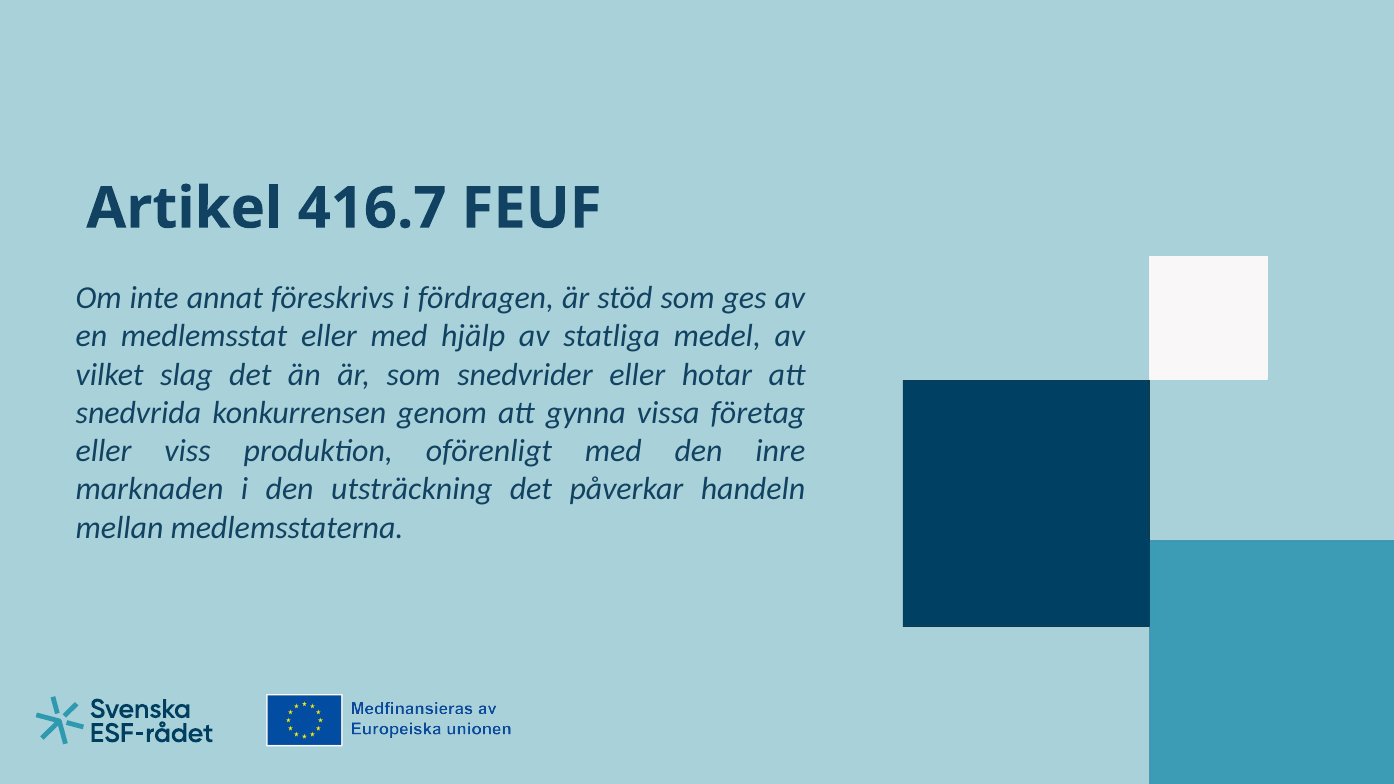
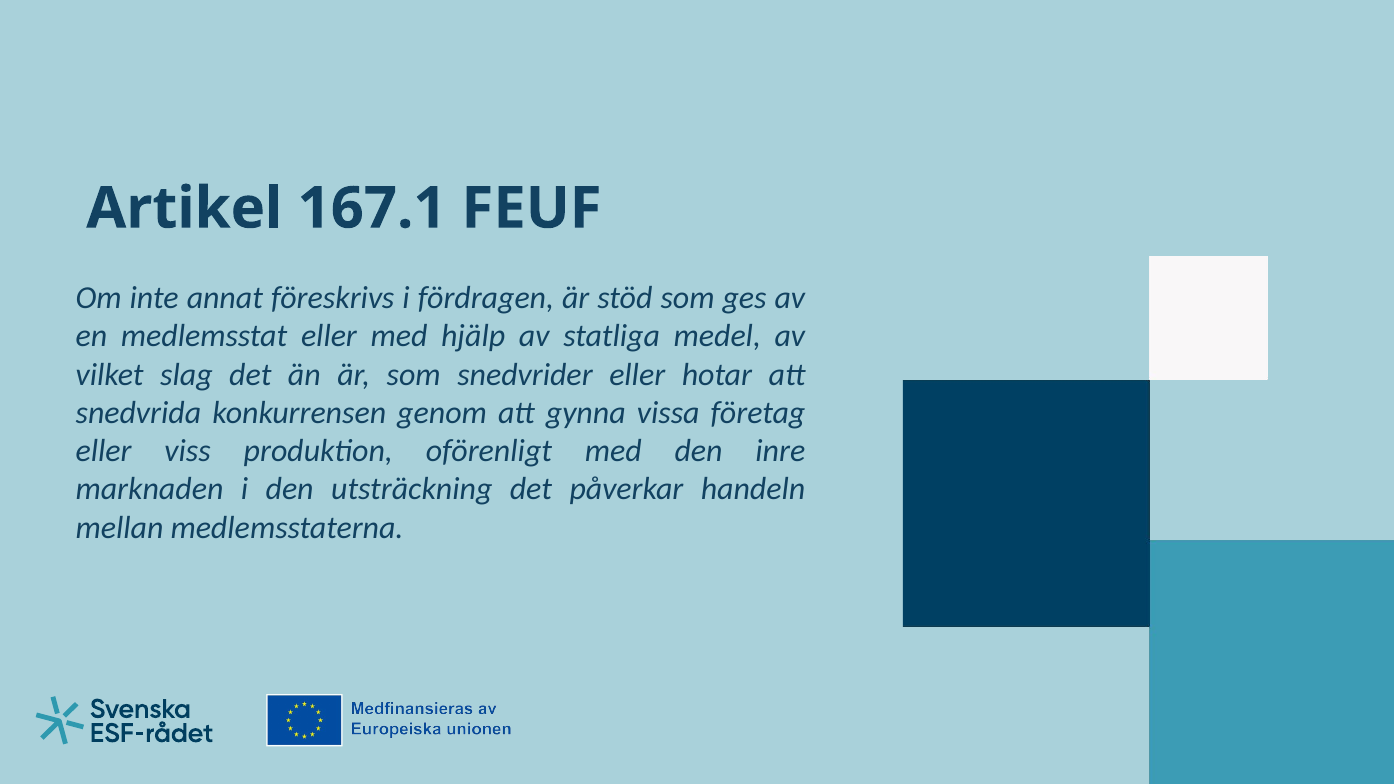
416.7: 416.7 -> 167.1
